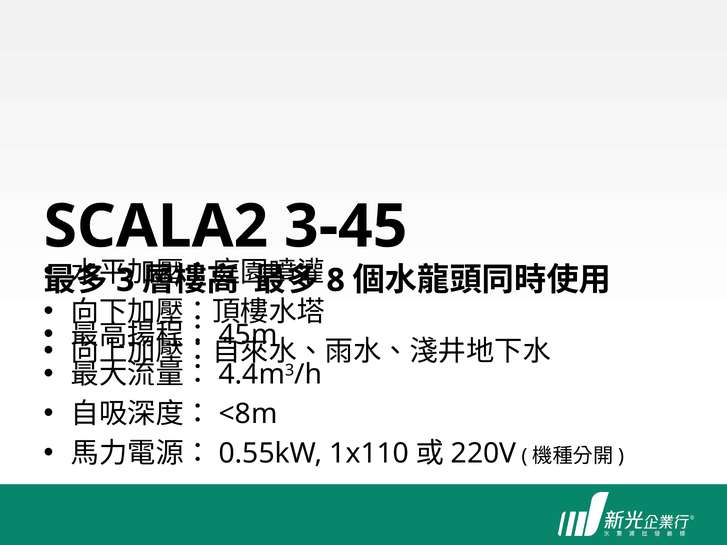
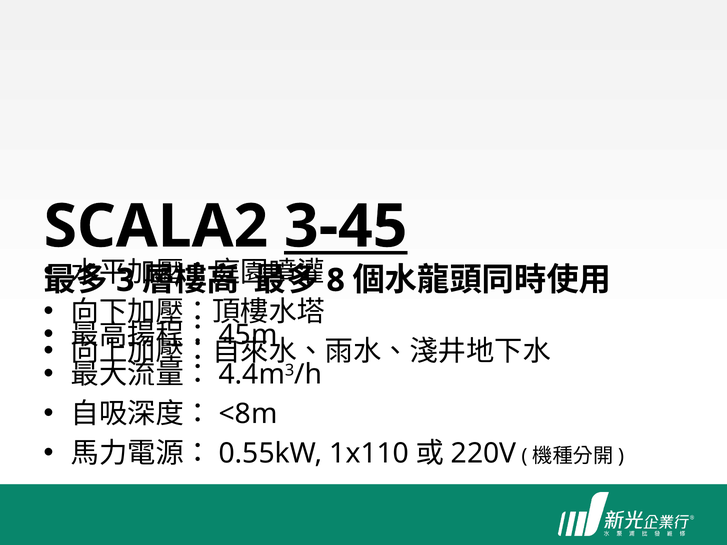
3-45 underline: none -> present
